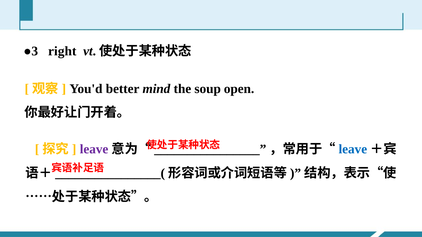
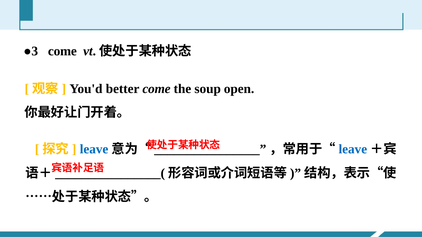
●3 right: right -> come
better mind: mind -> come
leave at (94, 149) colour: purple -> blue
